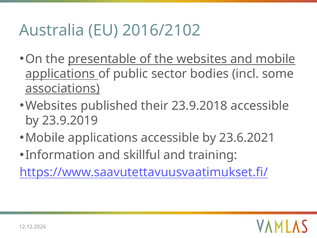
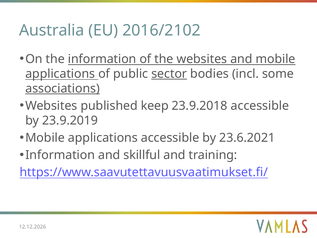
the presentable: presentable -> information
sector underline: none -> present
their: their -> keep
